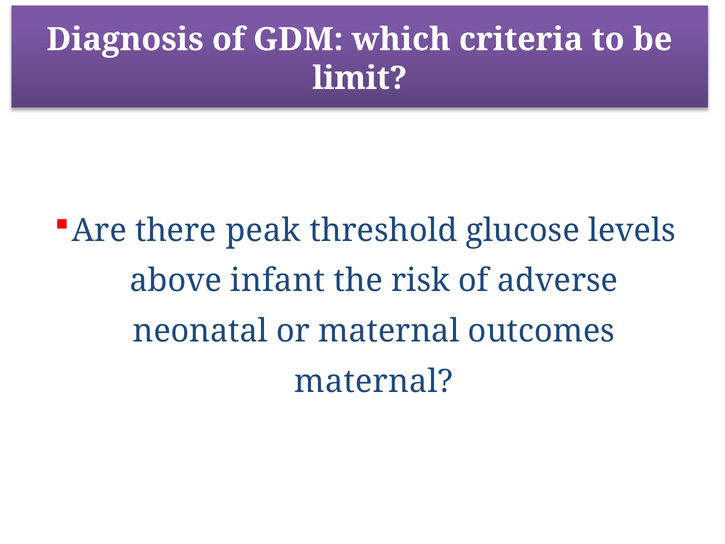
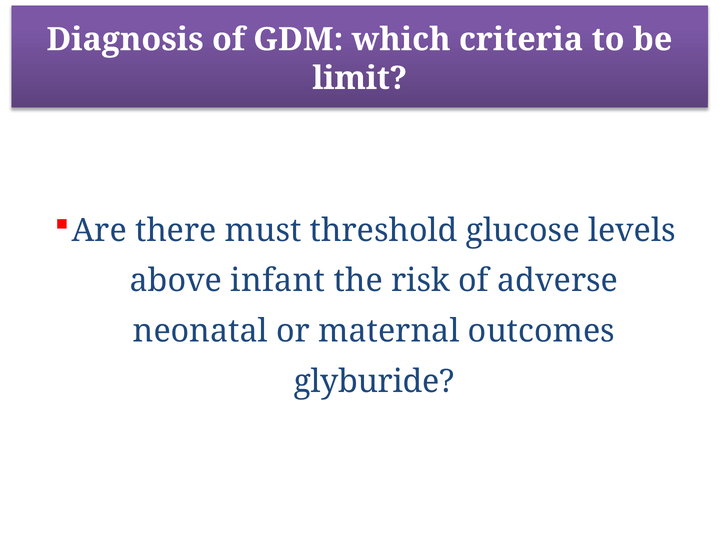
peak: peak -> must
maternal at (374, 381): maternal -> glyburide
